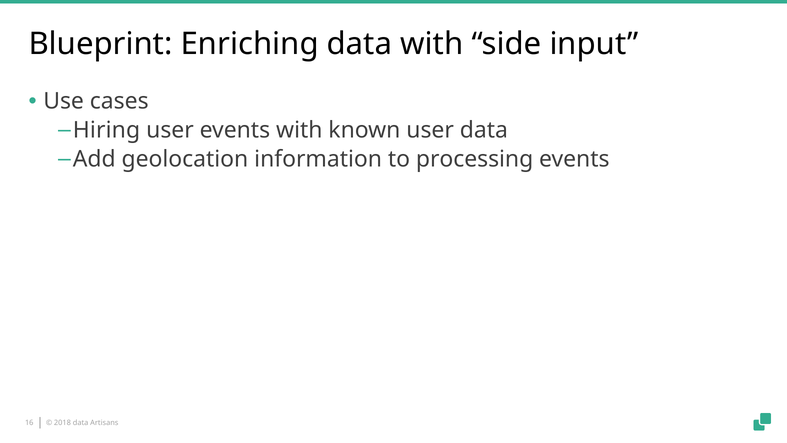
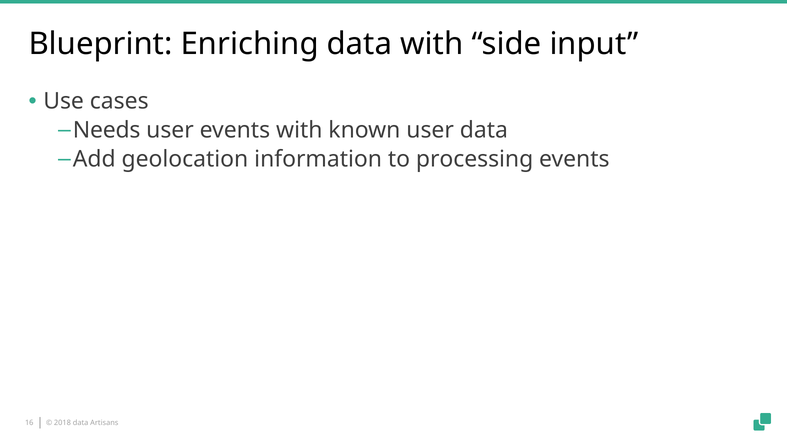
Hiring: Hiring -> Needs
